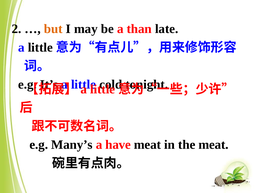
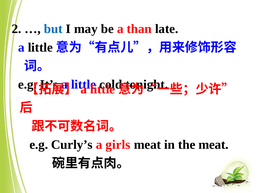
but colour: orange -> blue
Many’s: Many’s -> Curly’s
have: have -> girls
